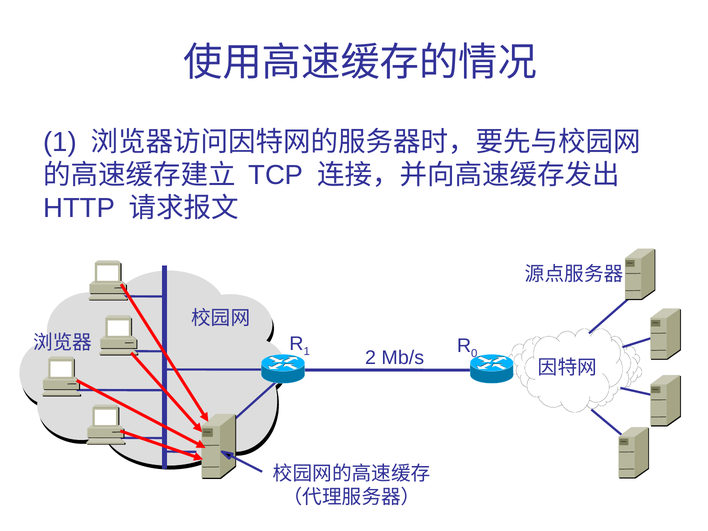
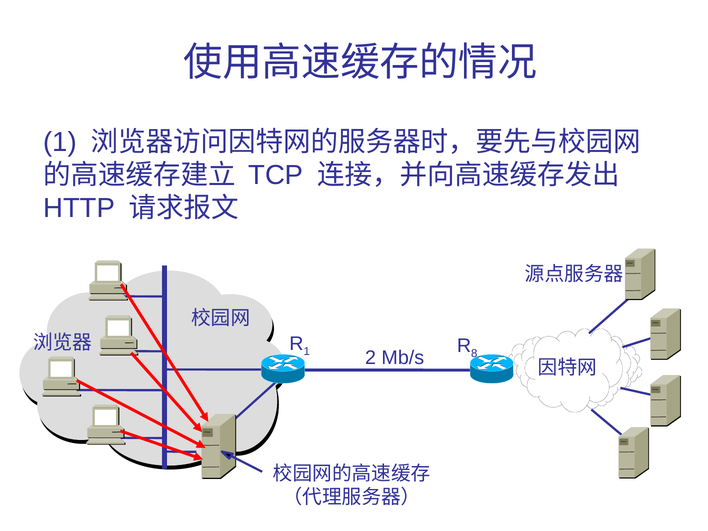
0: 0 -> 8
